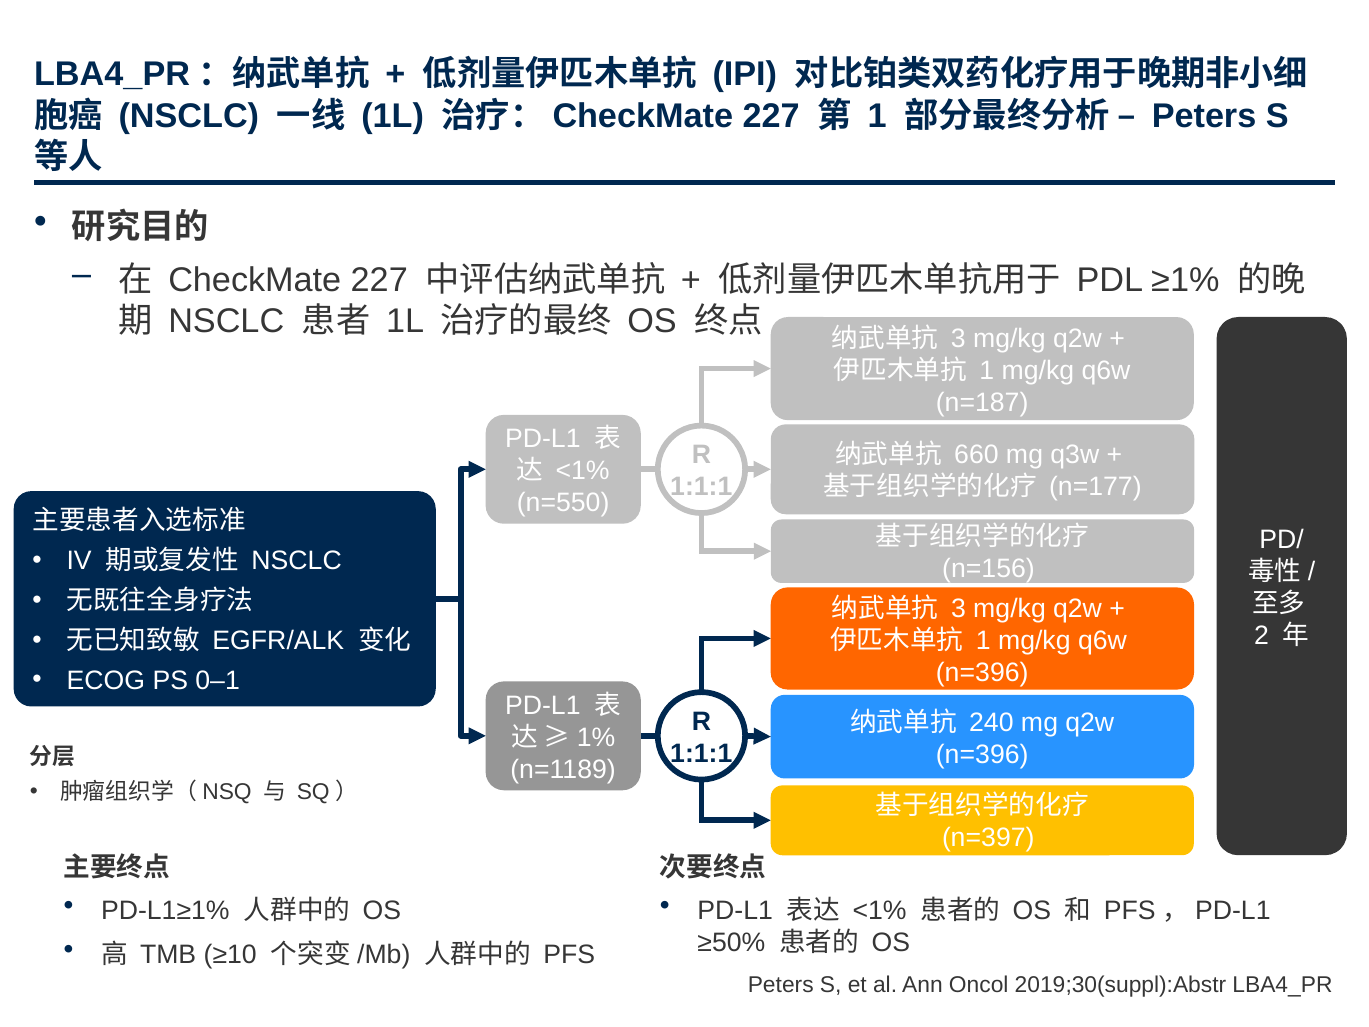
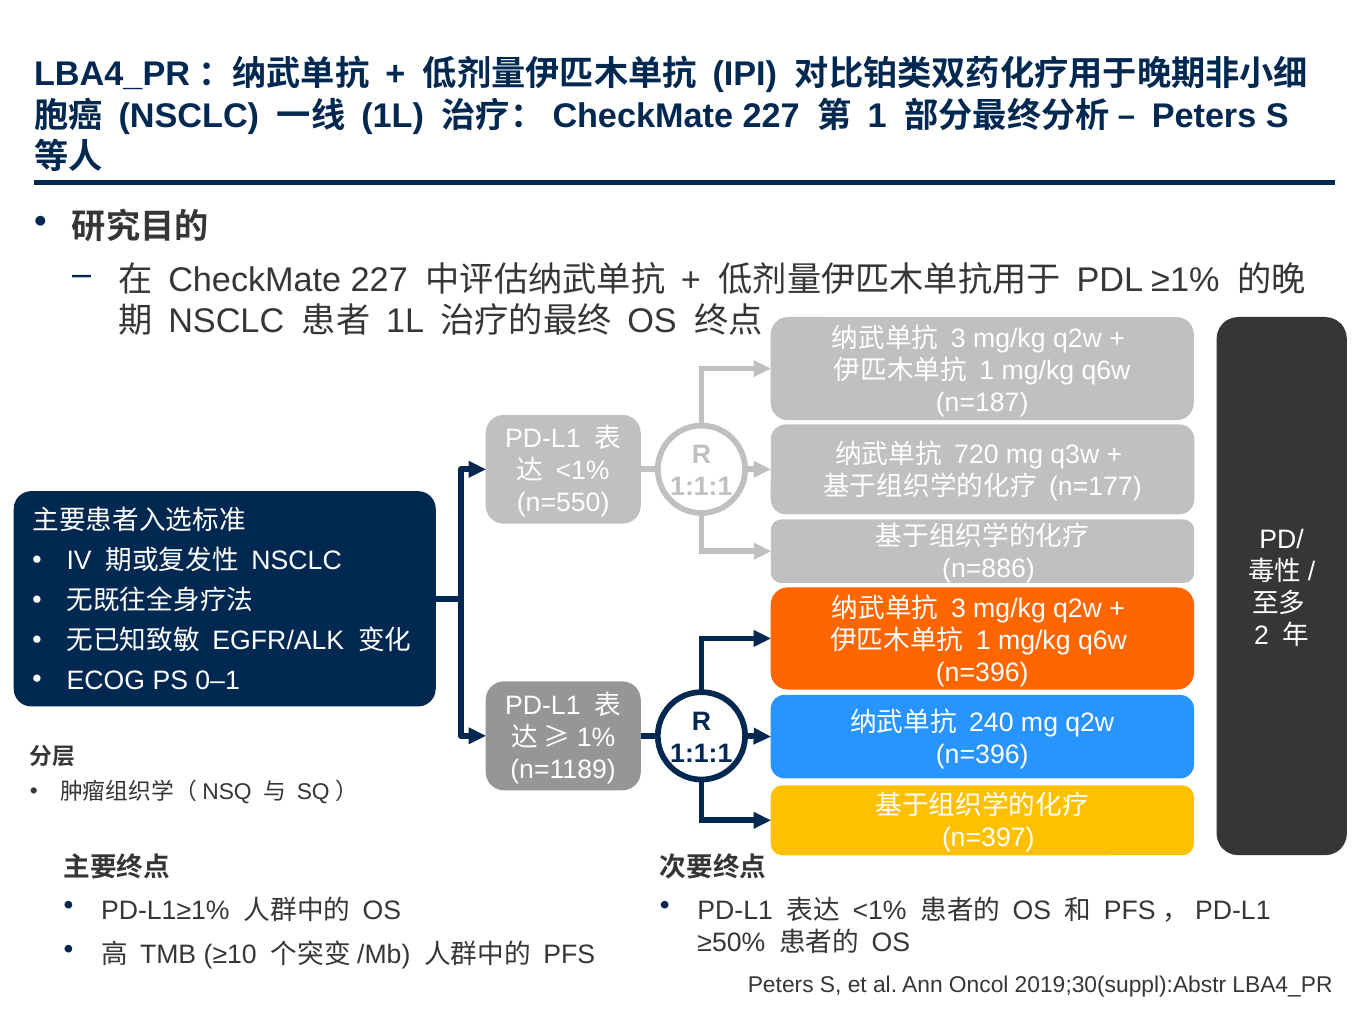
660: 660 -> 720
n=156: n=156 -> n=886
